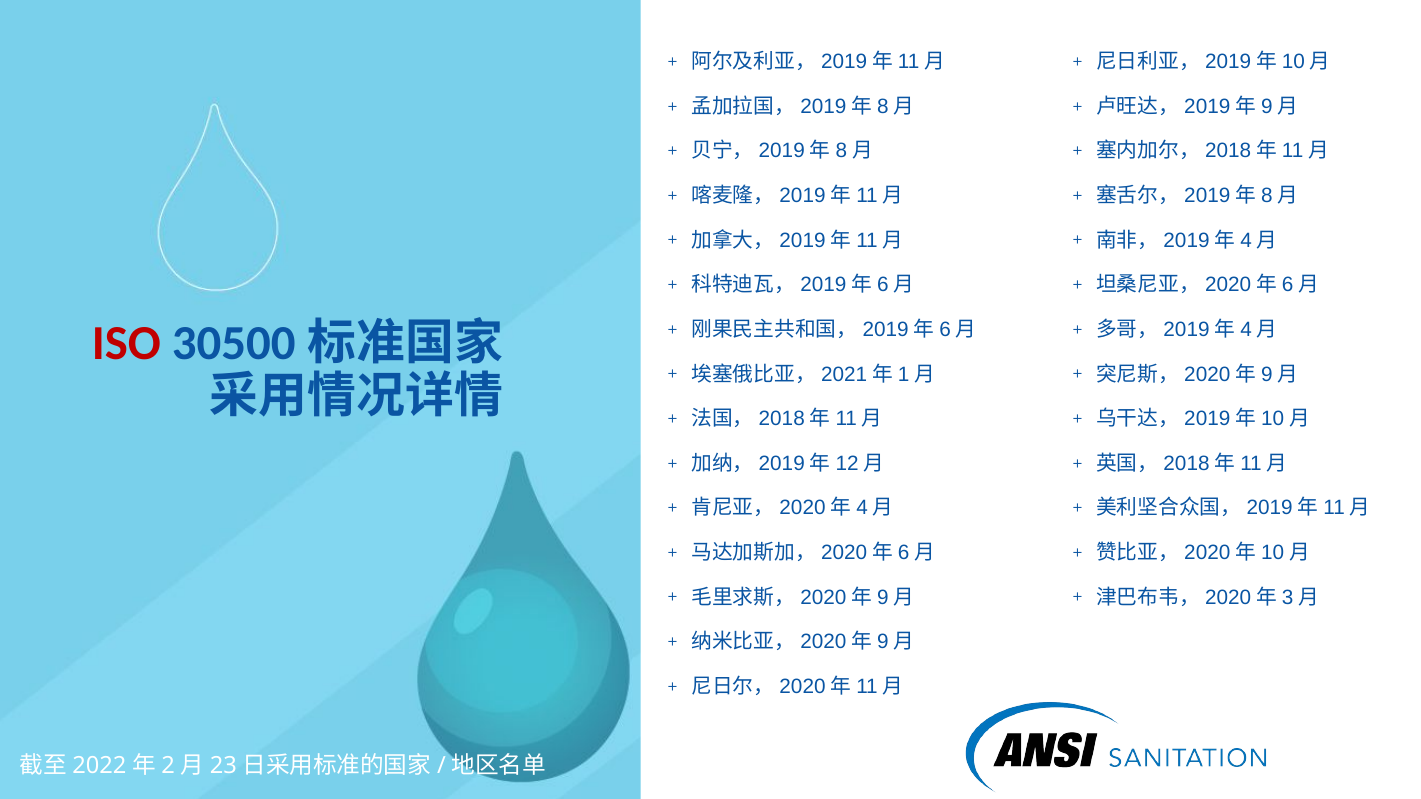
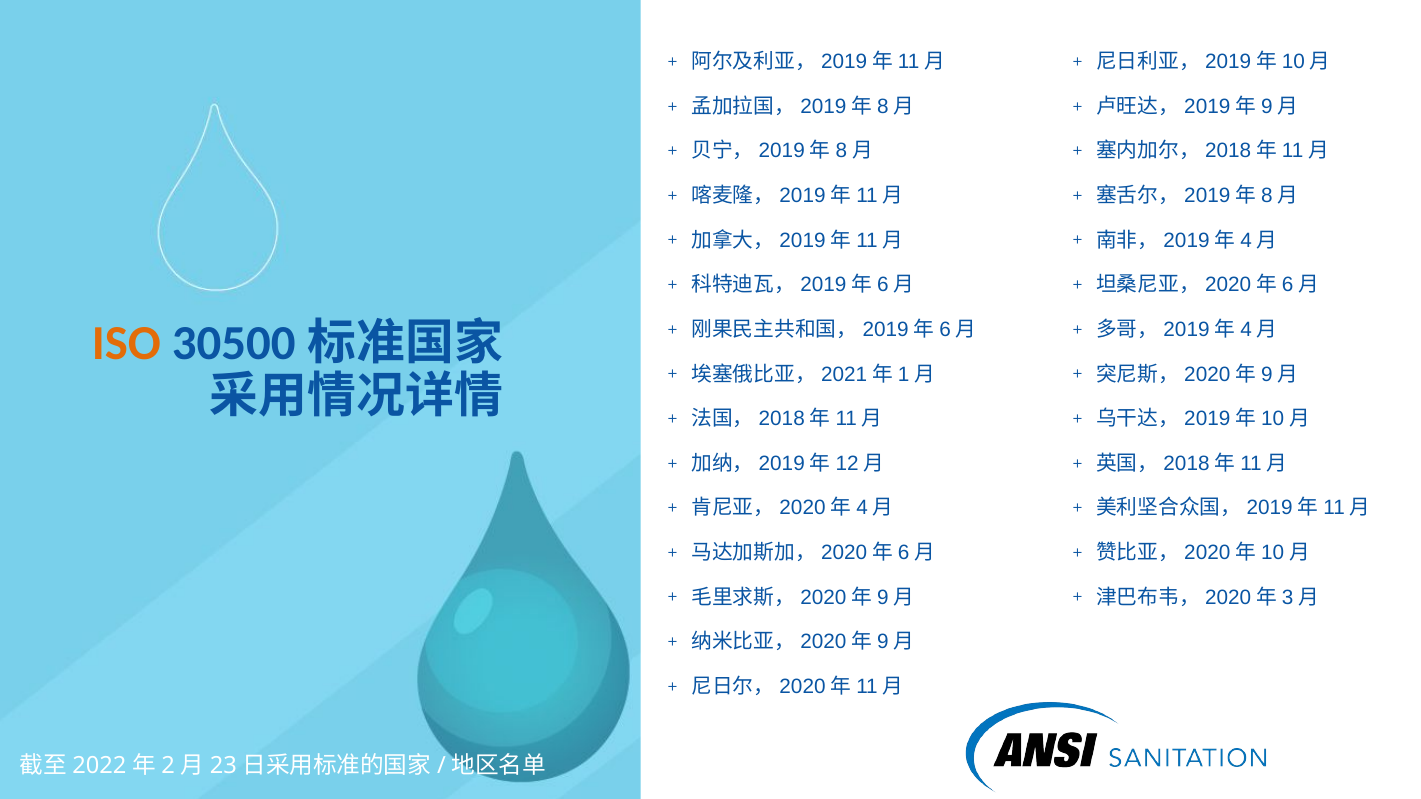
ISO colour: red -> orange
